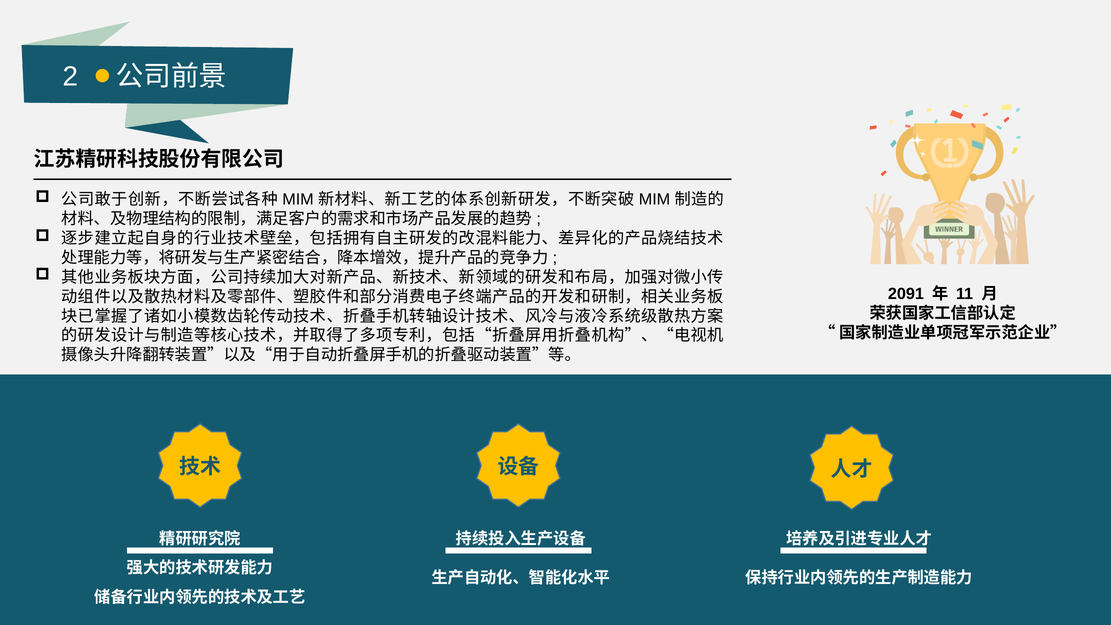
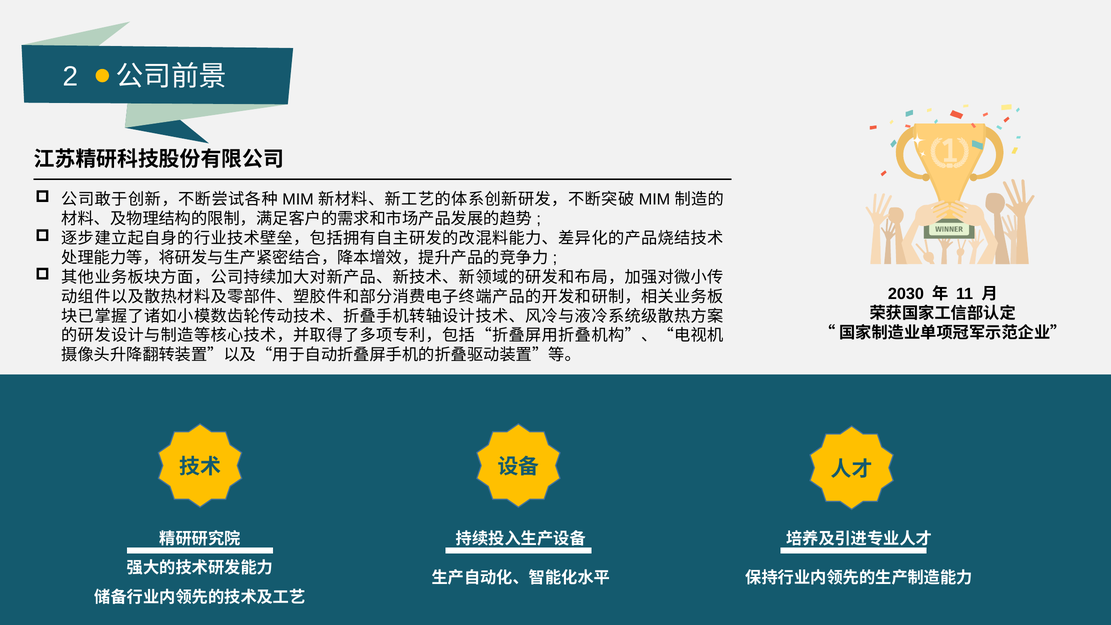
2091: 2091 -> 2030
